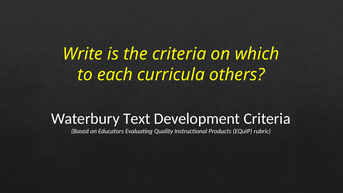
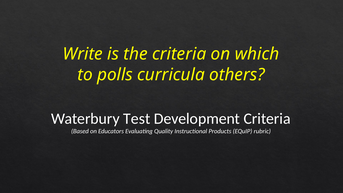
each: each -> polls
Text: Text -> Test
